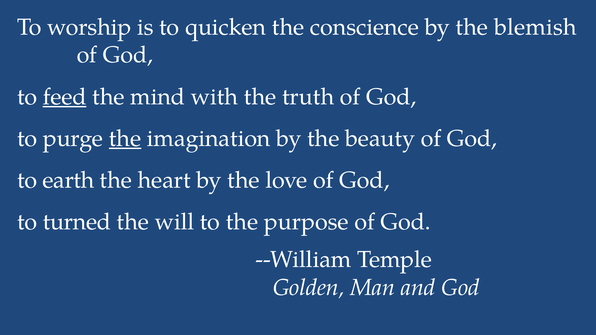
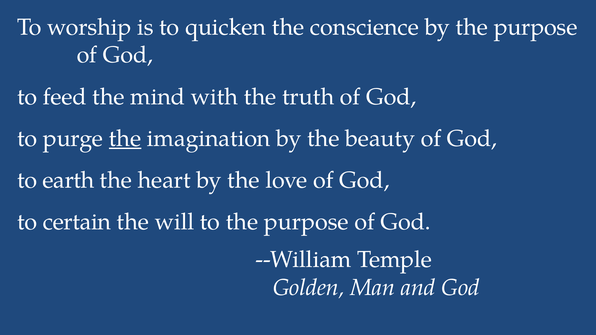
by the blemish: blemish -> purpose
feed underline: present -> none
turned: turned -> certain
